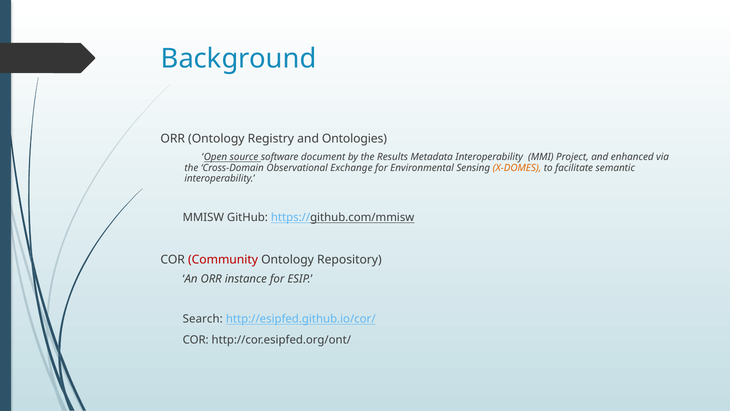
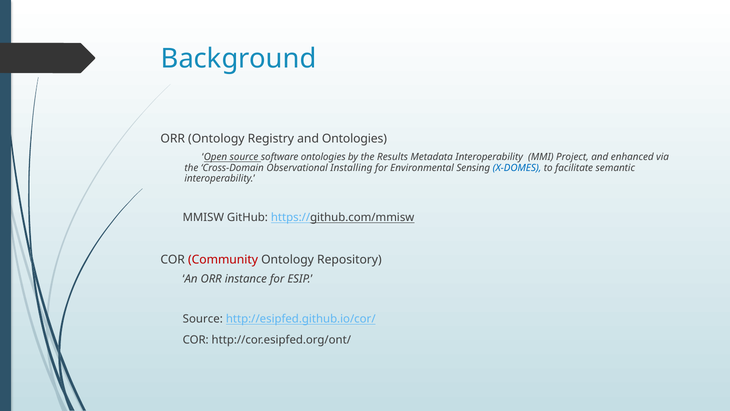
software document: document -> ontologies
Exchange: Exchange -> Installing
X-DOMES colour: orange -> blue
Search at (203, 319): Search -> Source
